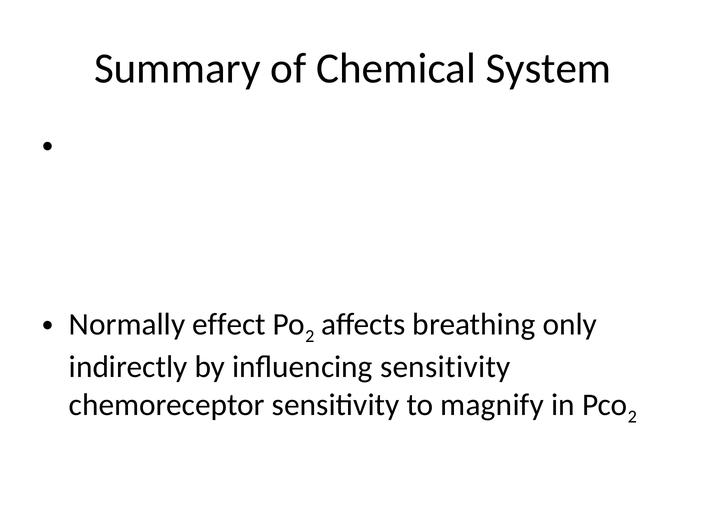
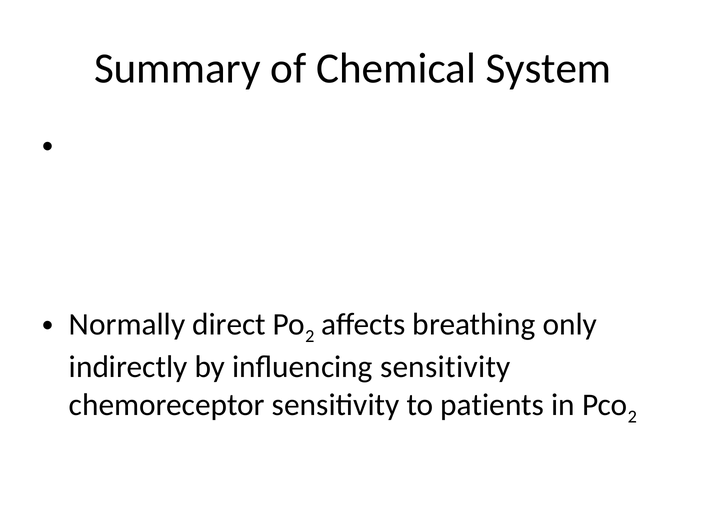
effect: effect -> direct
magnify: magnify -> patients
